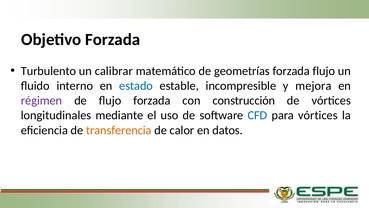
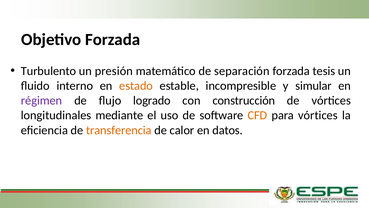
calibrar: calibrar -> presión
geometrías: geometrías -> separación
forzada flujo: flujo -> tesis
estado colour: blue -> orange
mejora: mejora -> simular
flujo forzada: forzada -> logrado
CFD colour: blue -> orange
